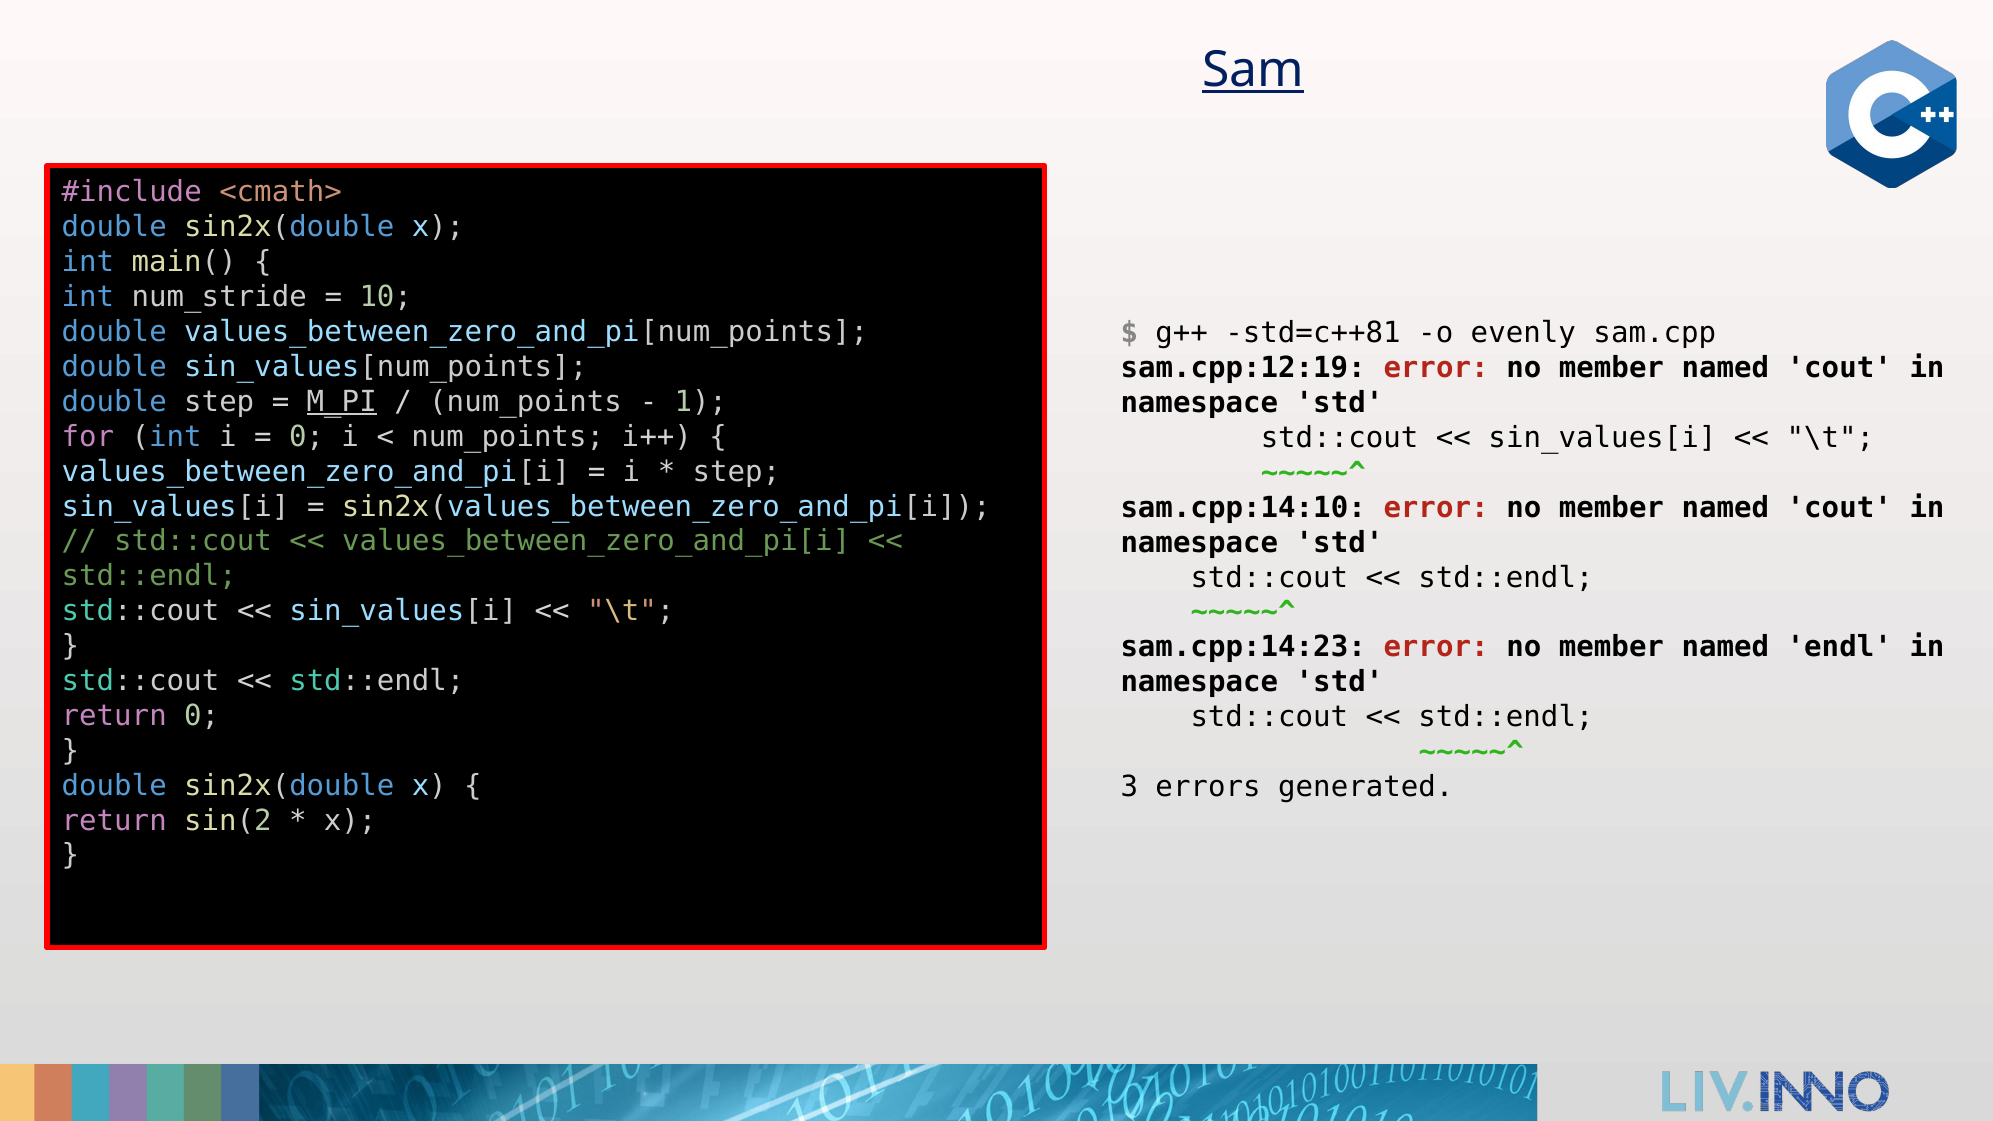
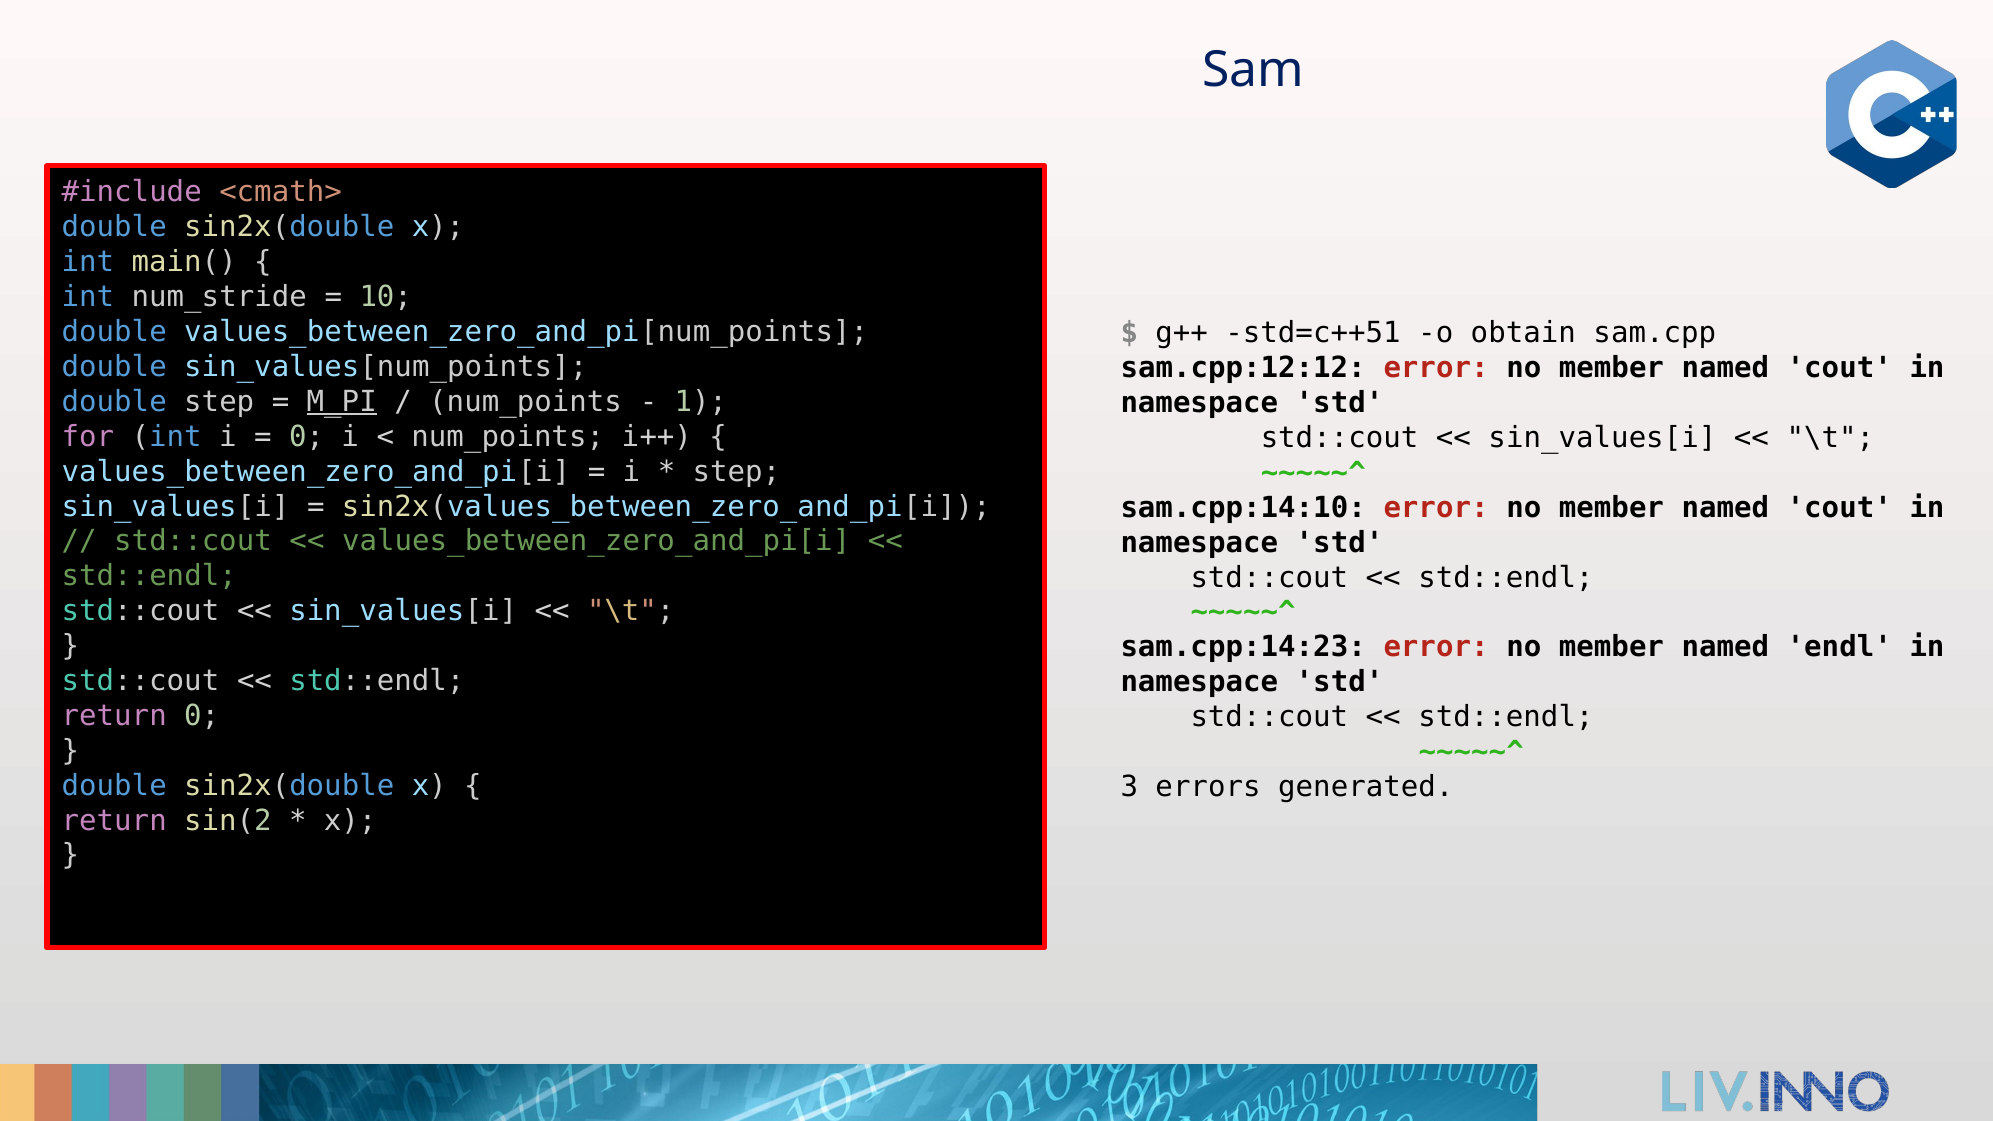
Sam underline: present -> none
std=c++81: std=c++81 -> std=c++51
evenly: evenly -> obtain
sam.cpp:12:19: sam.cpp:12:19 -> sam.cpp:12:12
